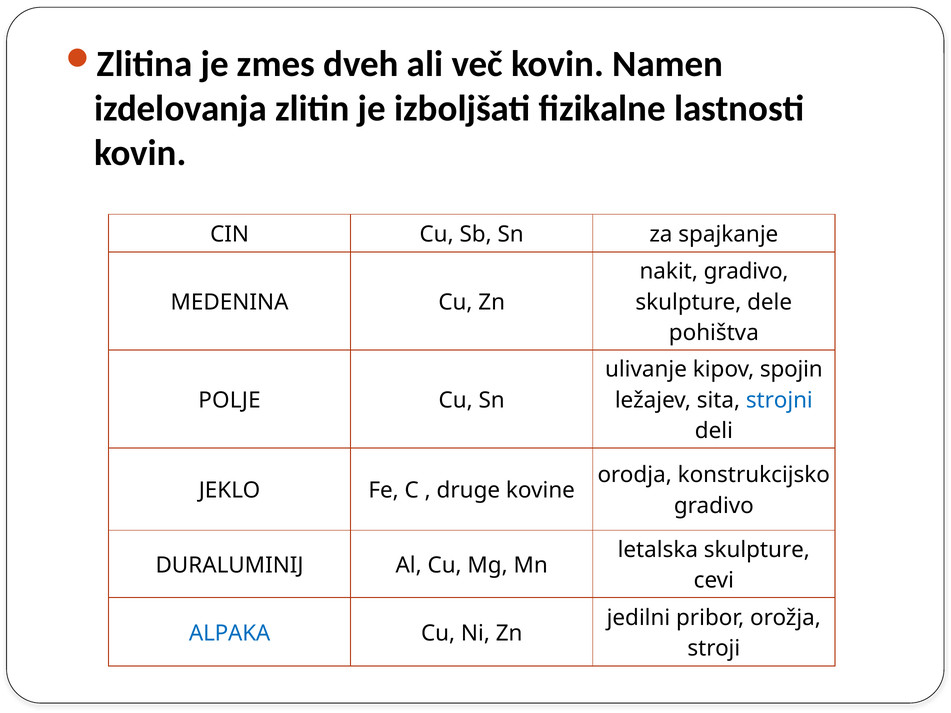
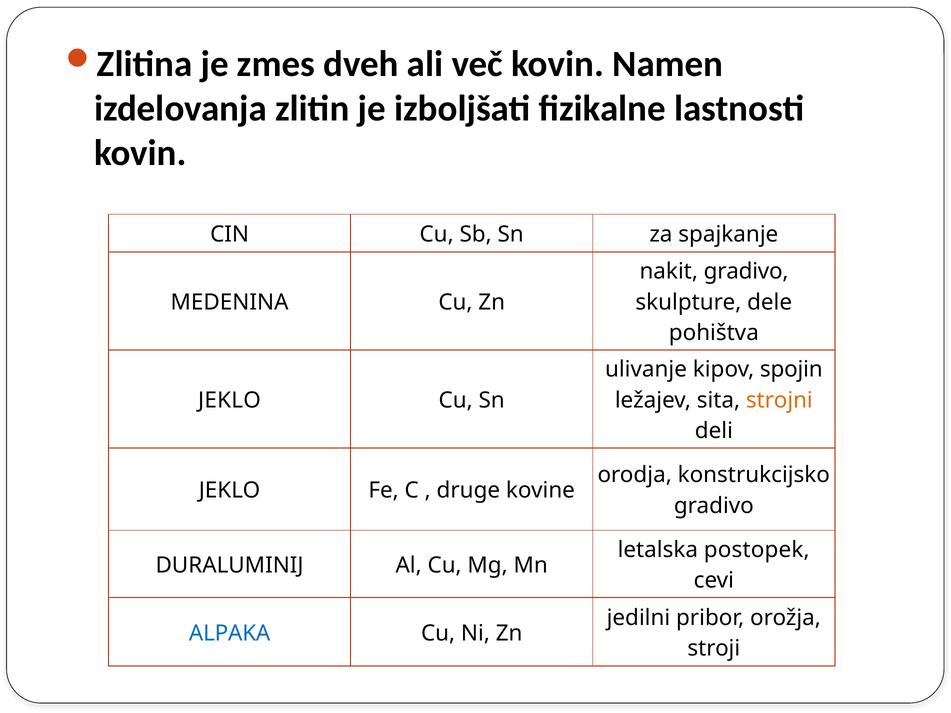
POLJE at (229, 400): POLJE -> JEKLO
strojni colour: blue -> orange
letalska skulpture: skulpture -> postopek
